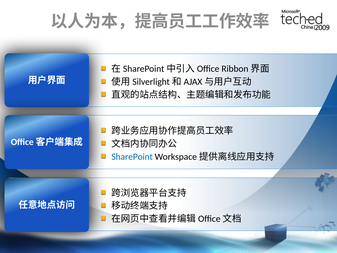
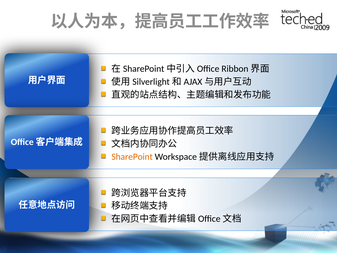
SharePoint colour: blue -> orange
